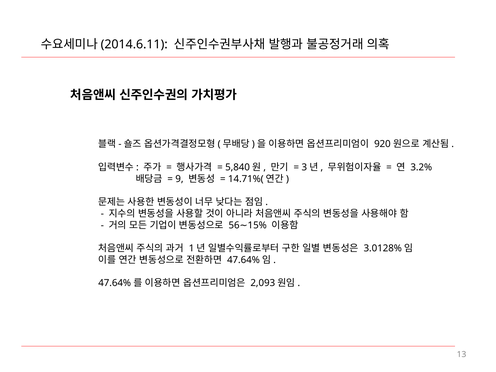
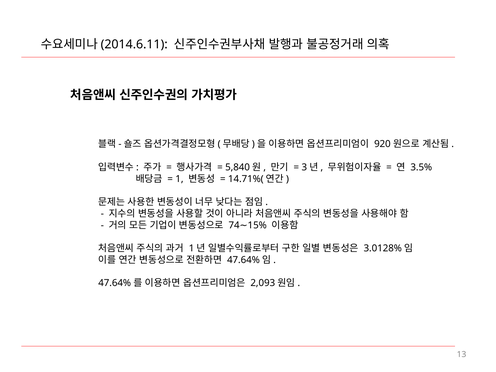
3.2%: 3.2% -> 3.5%
9: 9 -> 1
56: 56 -> 74
